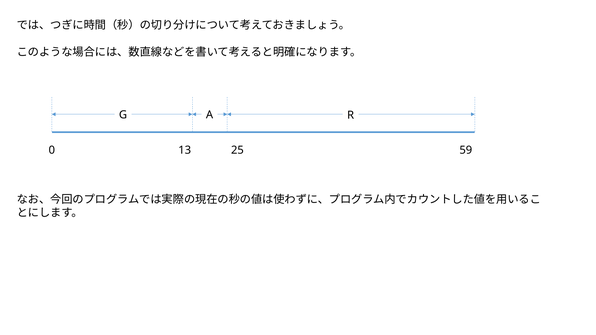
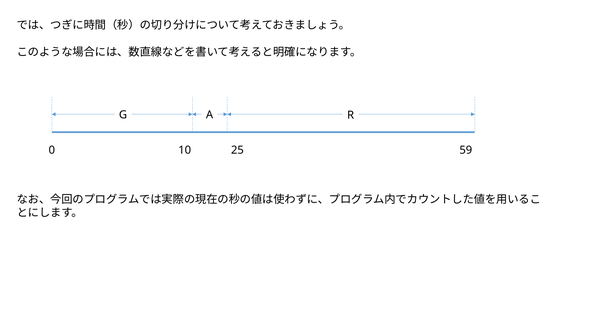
13: 13 -> 10
